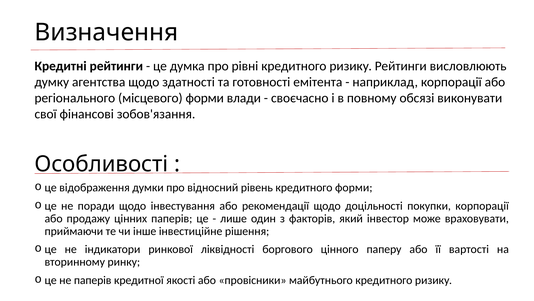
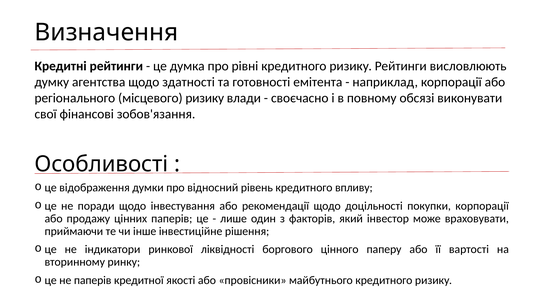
місцевого форми: форми -> ризику
кредитного форми: форми -> впливу
